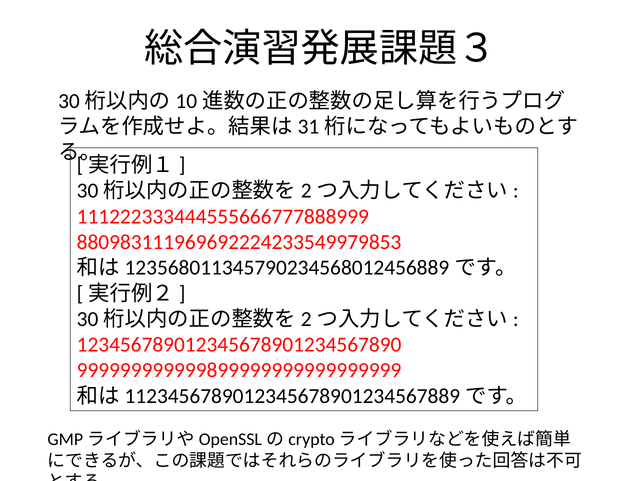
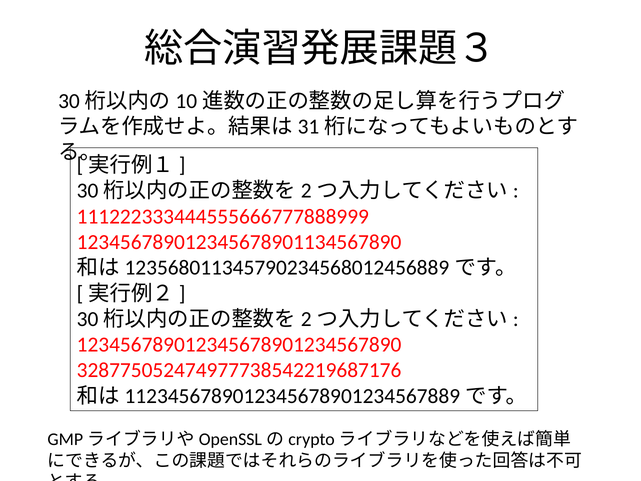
880983111969692224233549979853: 880983111969692224233549979853 -> 123456789012345678901134567890
999999999999899999999999999999: 999999999999899999999999999999 -> 328775052474977738542219687176
